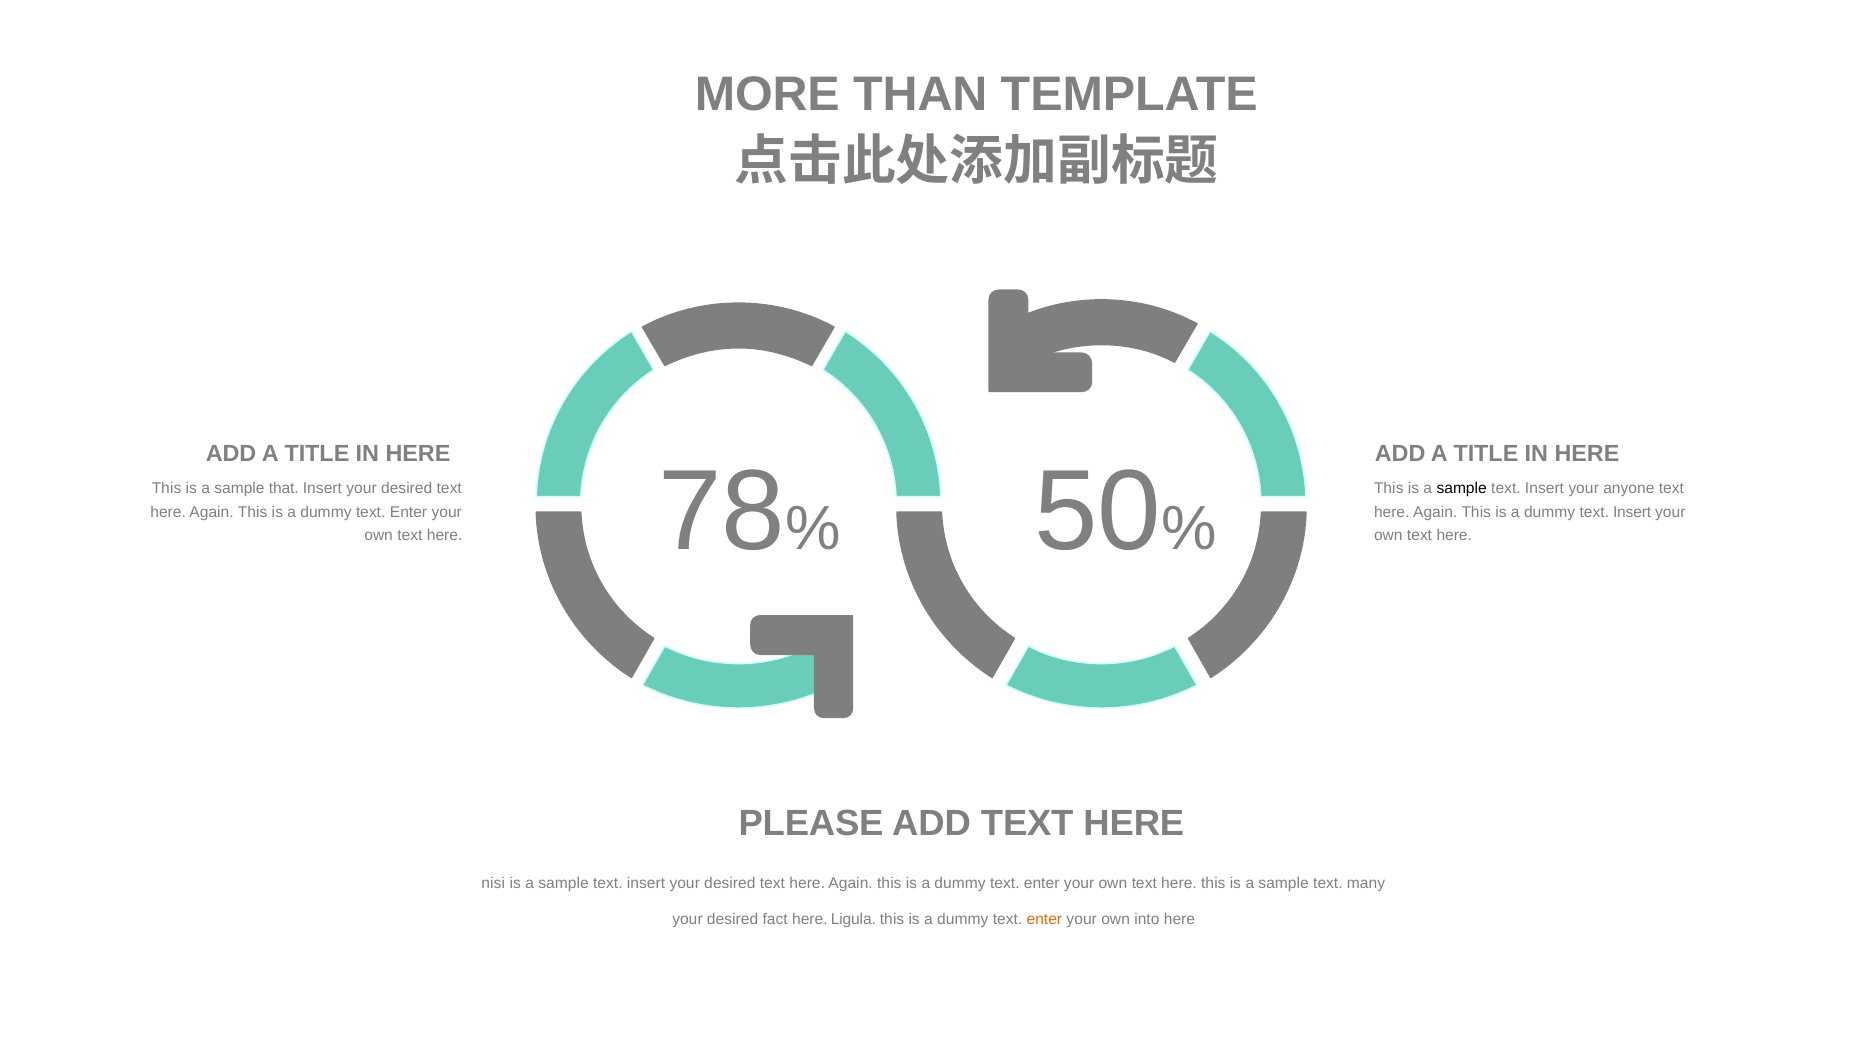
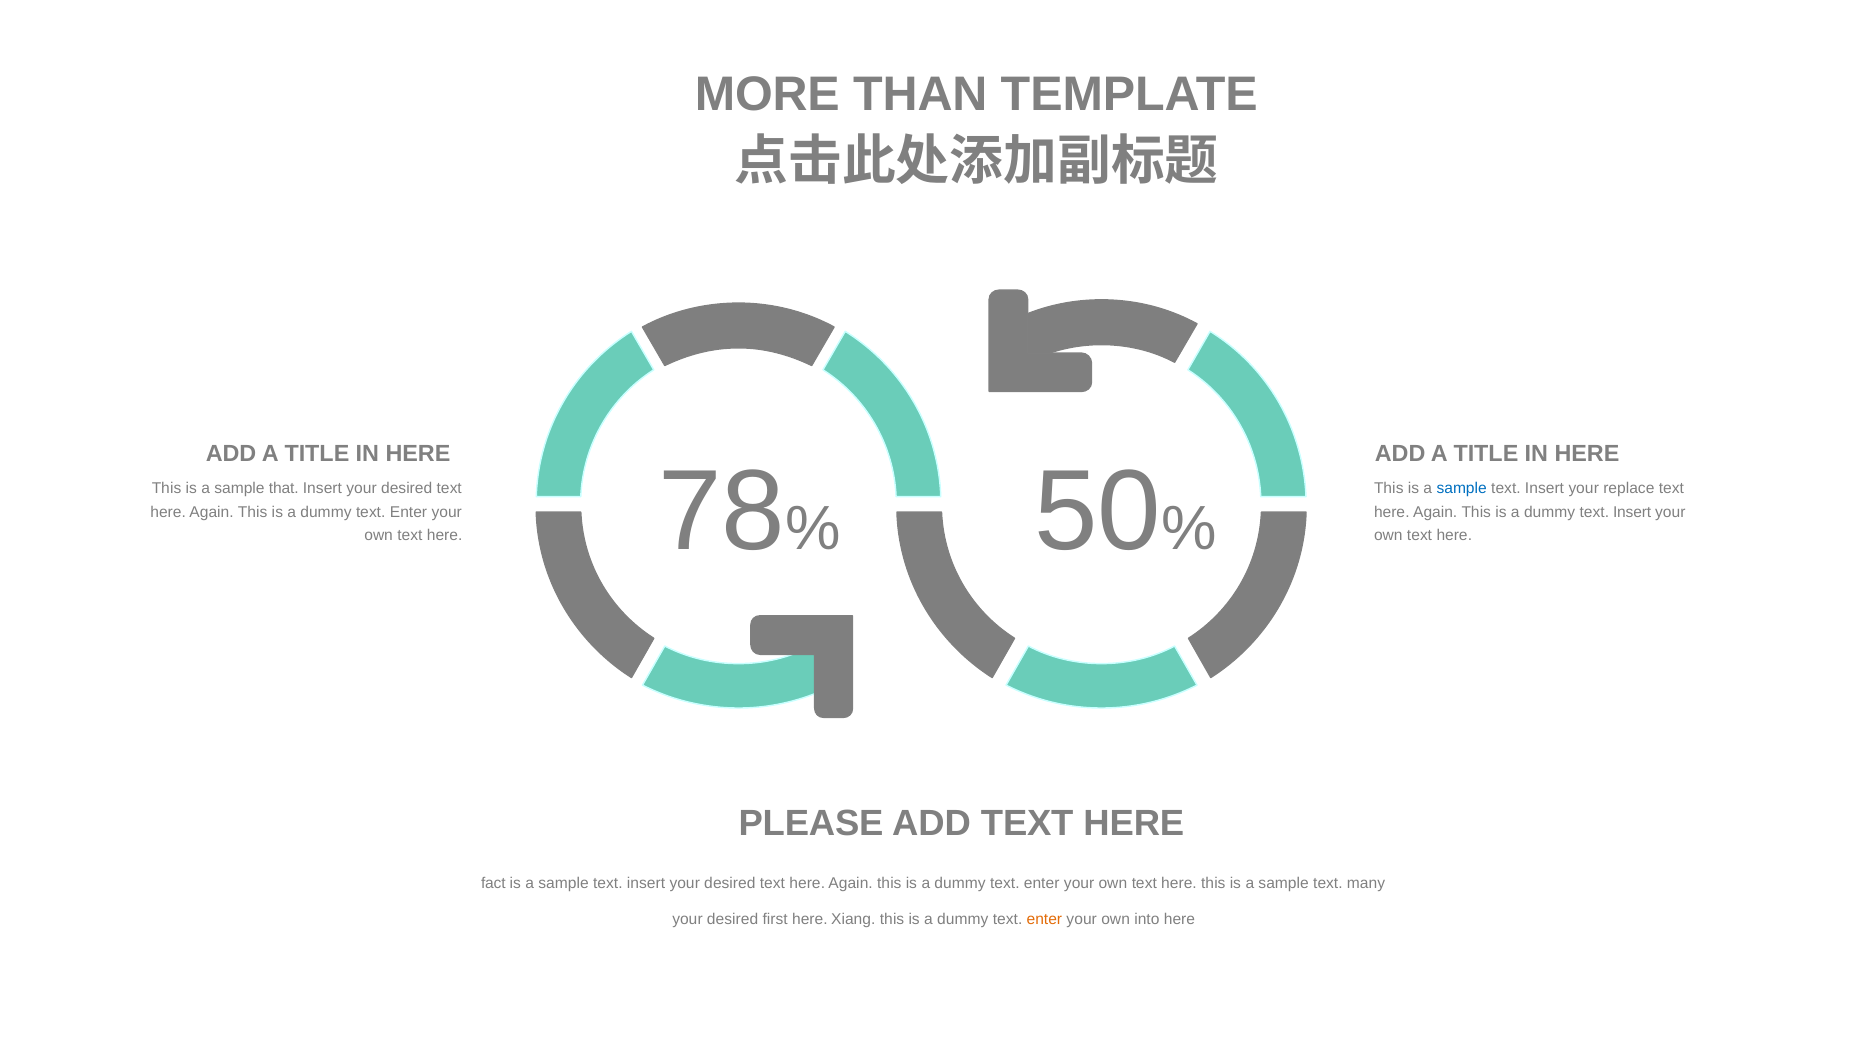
sample at (1462, 489) colour: black -> blue
anyone: anyone -> replace
nisi: nisi -> fact
fact: fact -> first
Ligula: Ligula -> Xiang
